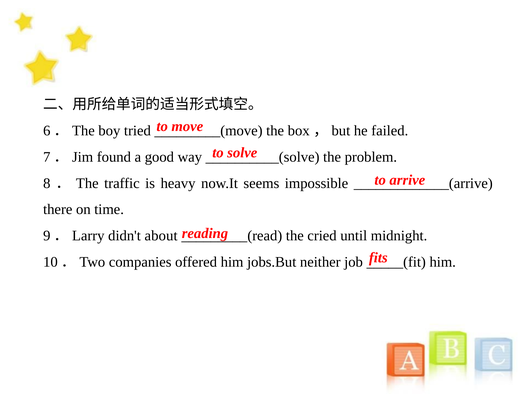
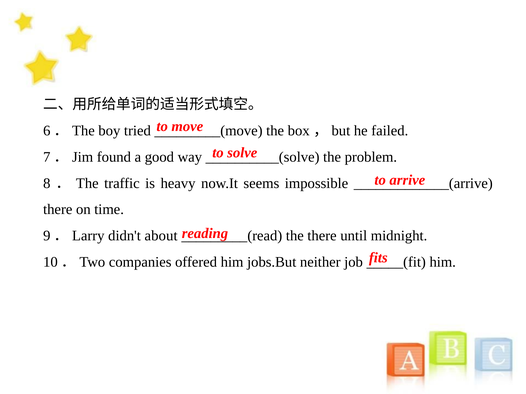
the cried: cried -> there
